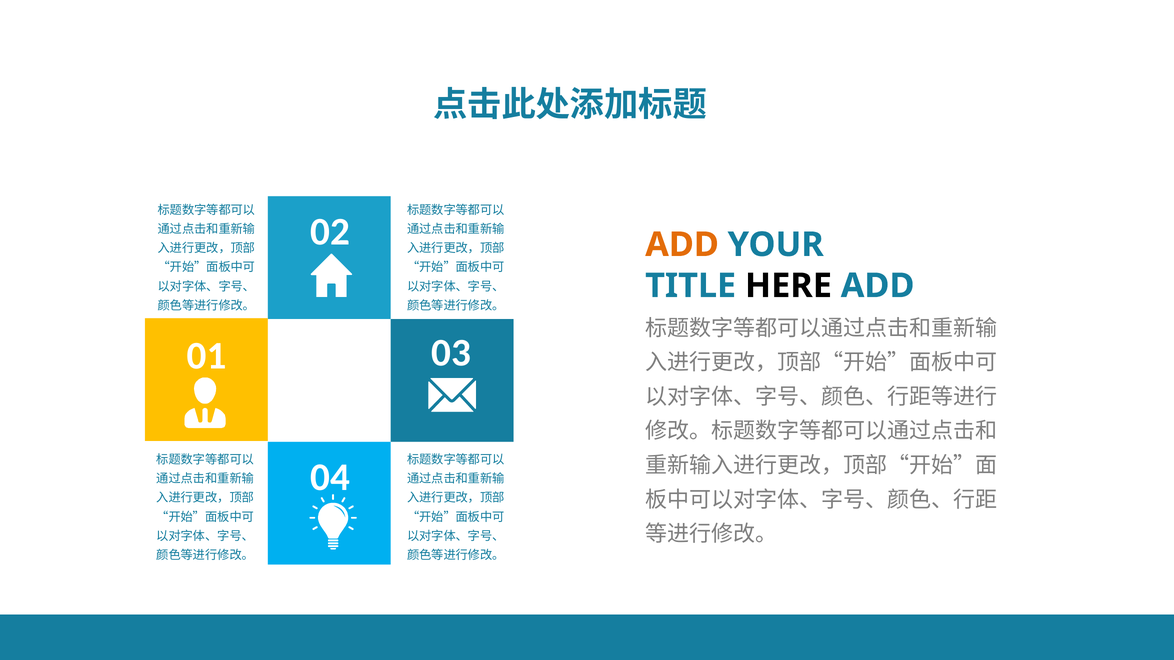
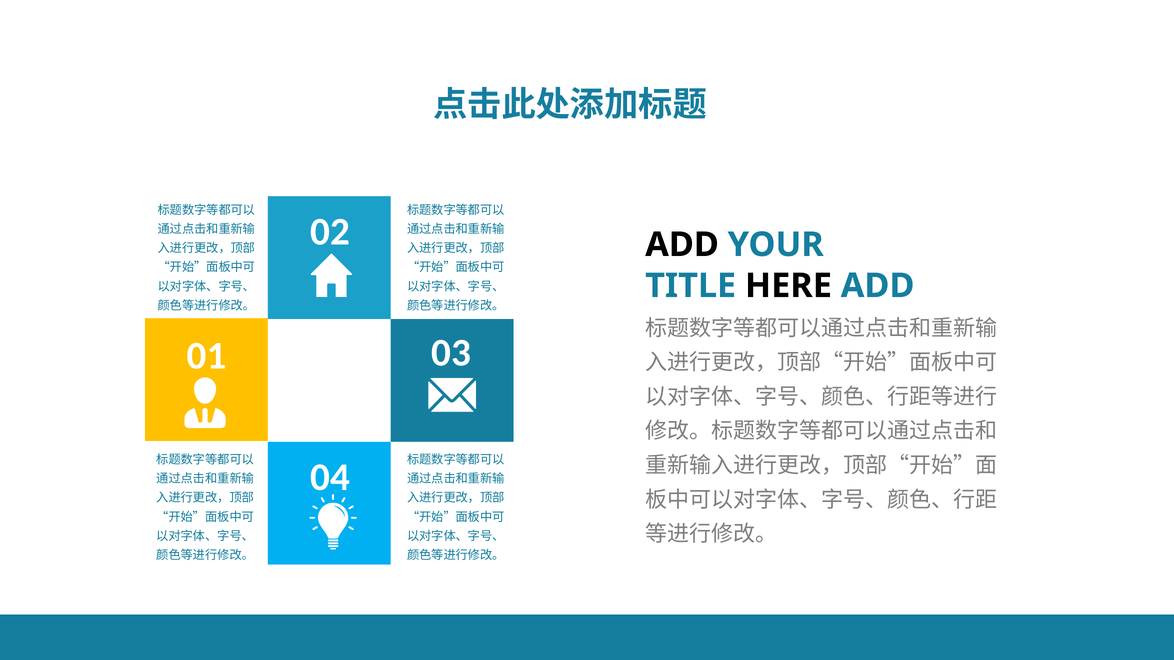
ADD at (682, 245) colour: orange -> black
